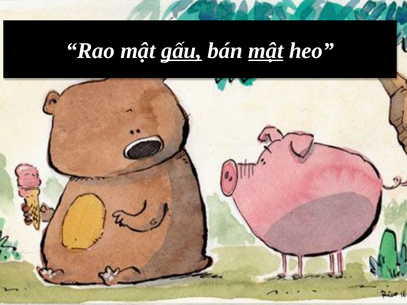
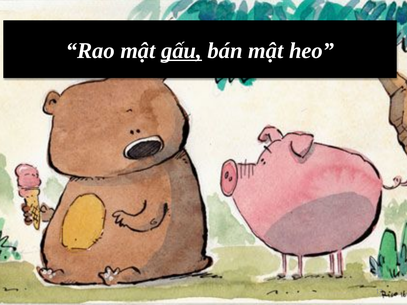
mật at (266, 51) underline: present -> none
